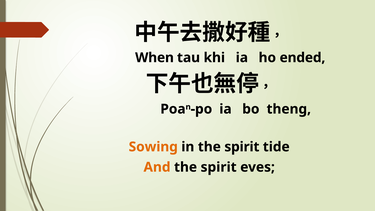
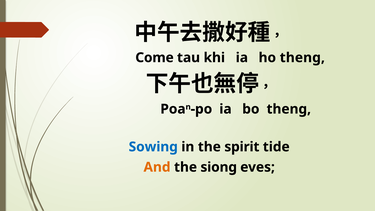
When: When -> Come
ho ended: ended -> theng
Sowing colour: orange -> blue
spirit at (219, 167): spirit -> siong
